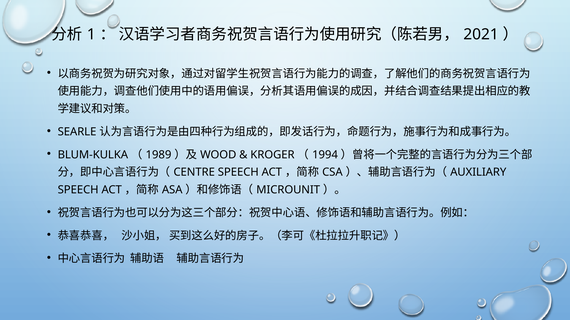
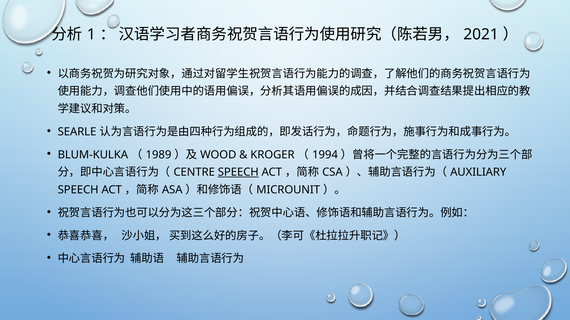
SPEECH at (238, 173) underline: none -> present
